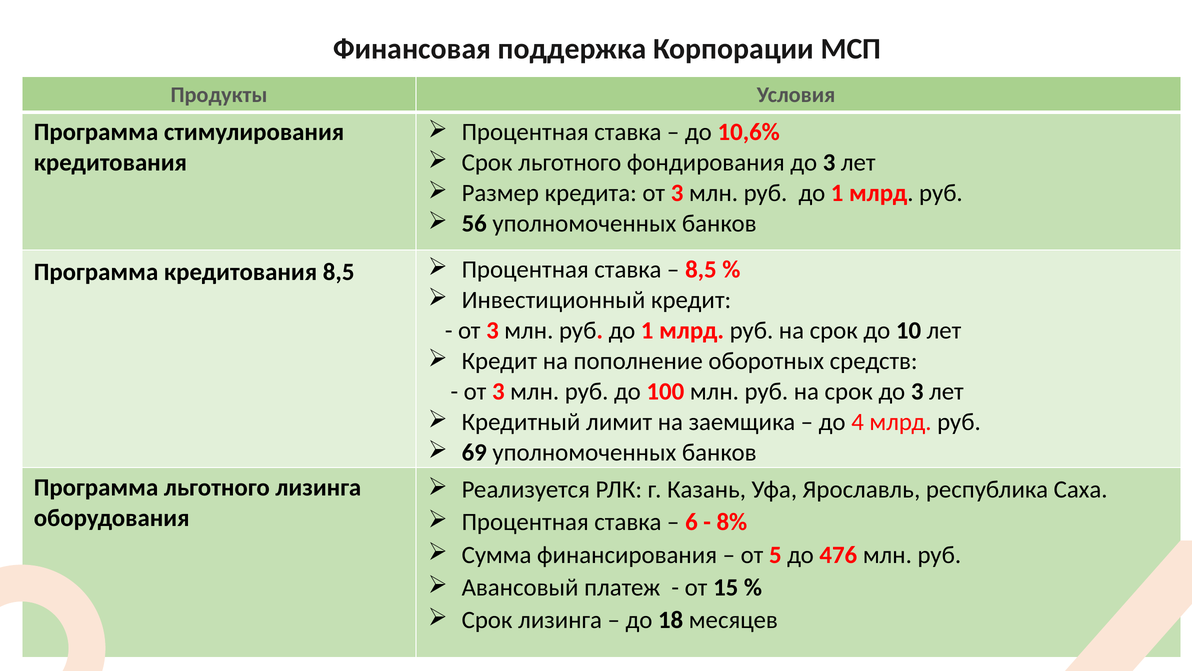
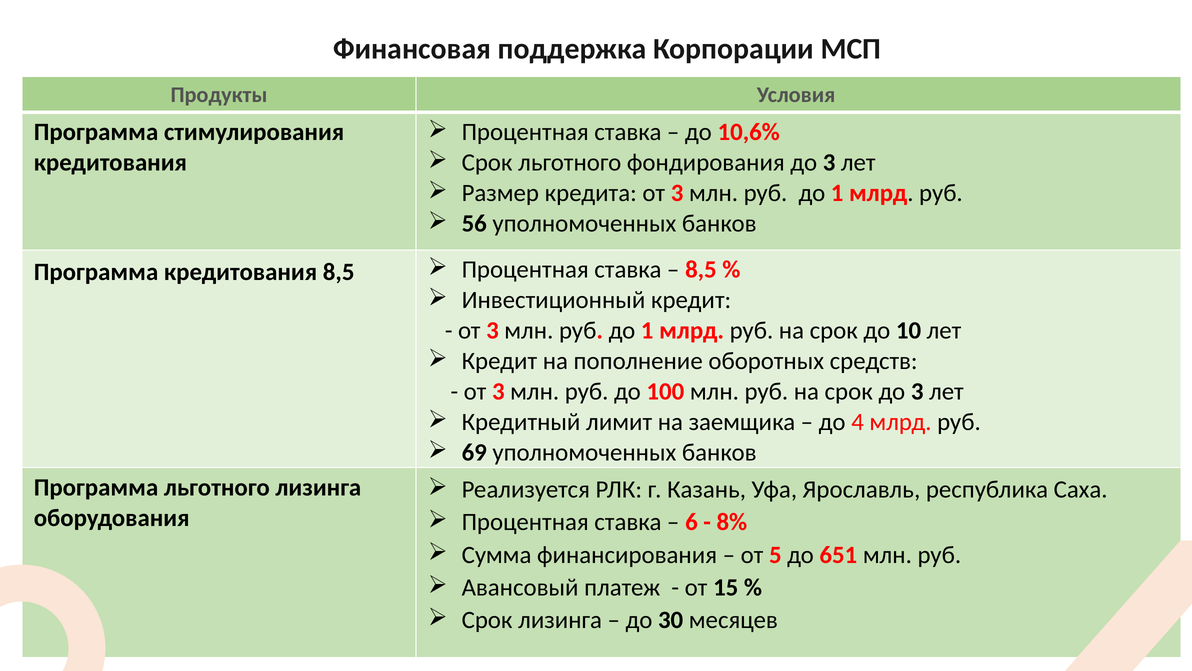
476: 476 -> 651
18: 18 -> 30
